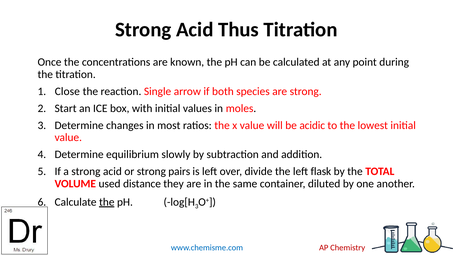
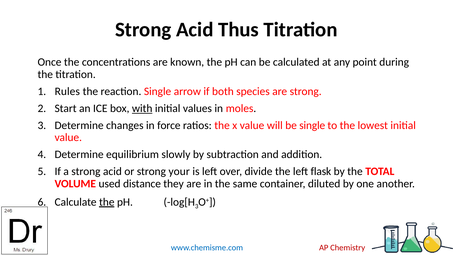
Close: Close -> Rules
with underline: none -> present
most: most -> force
be acidic: acidic -> single
pairs: pairs -> your
